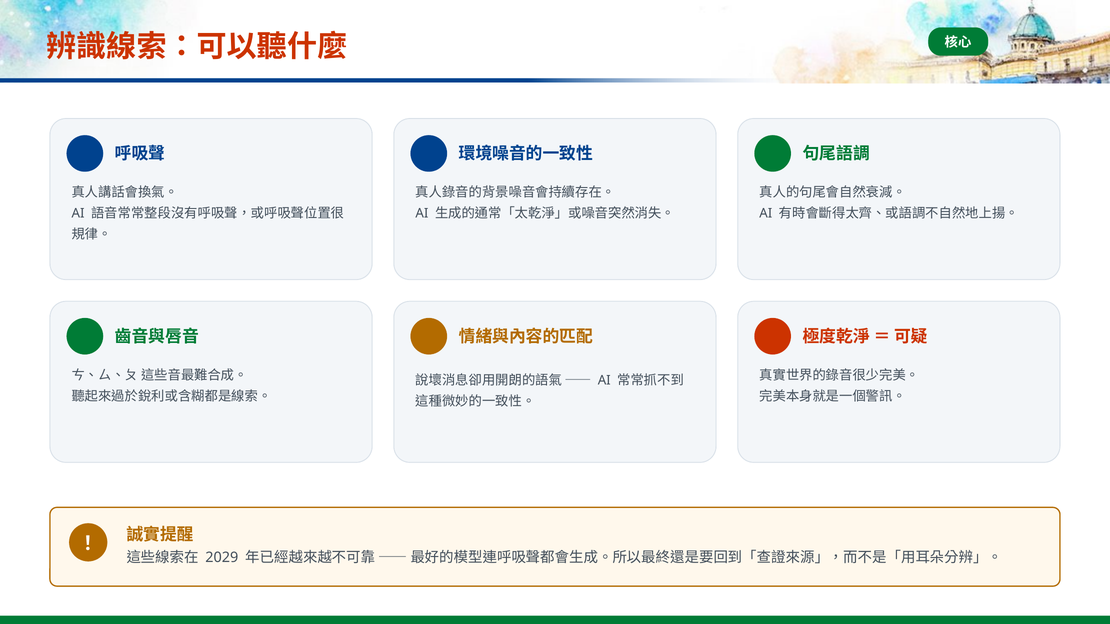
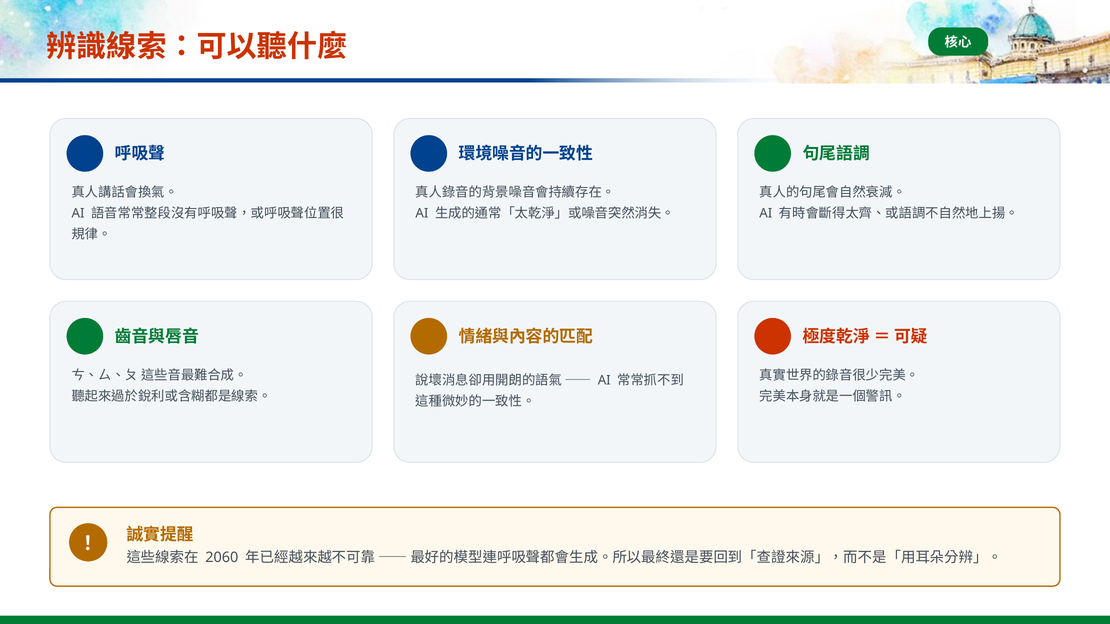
2029: 2029 -> 2060
